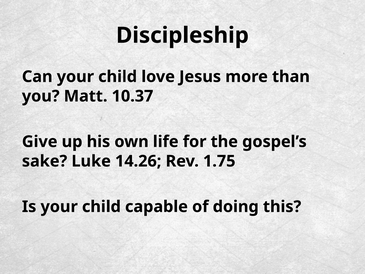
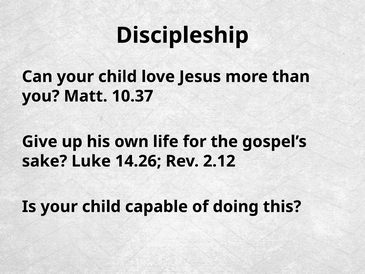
1.75: 1.75 -> 2.12
